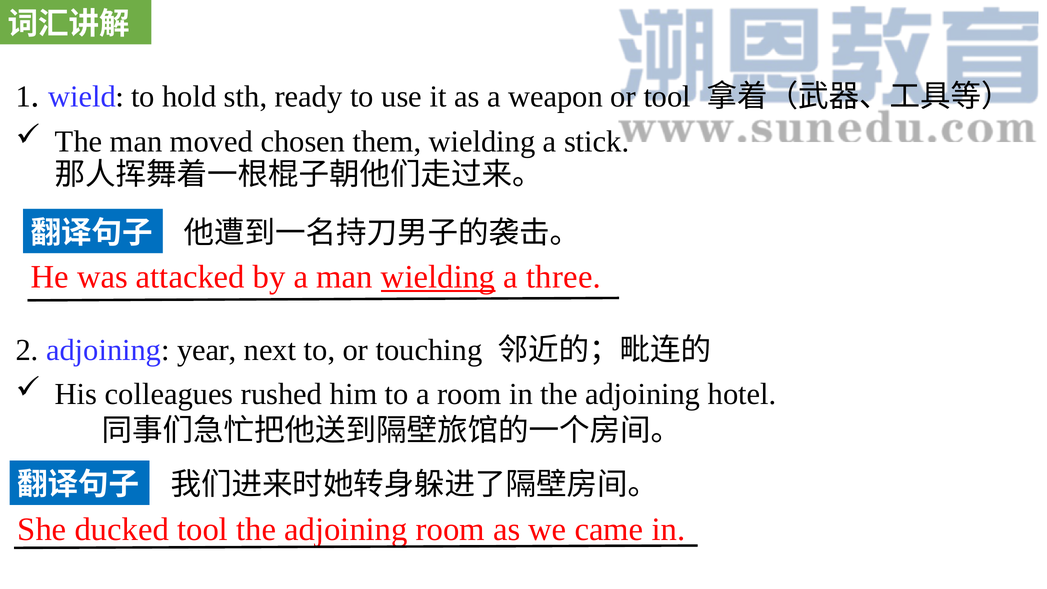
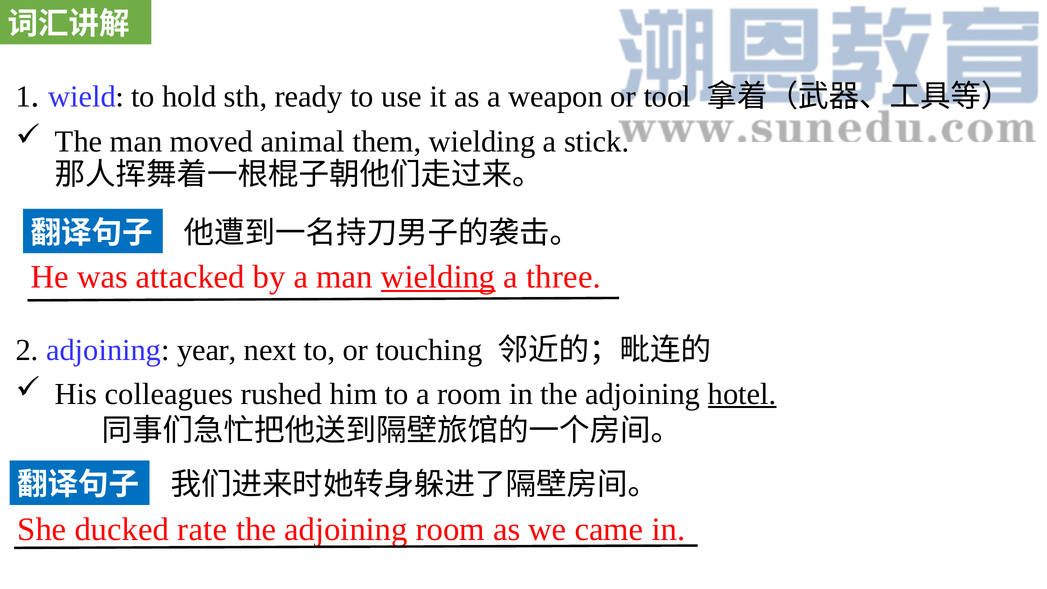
chosen: chosen -> animal
hotel underline: none -> present
ducked tool: tool -> rate
